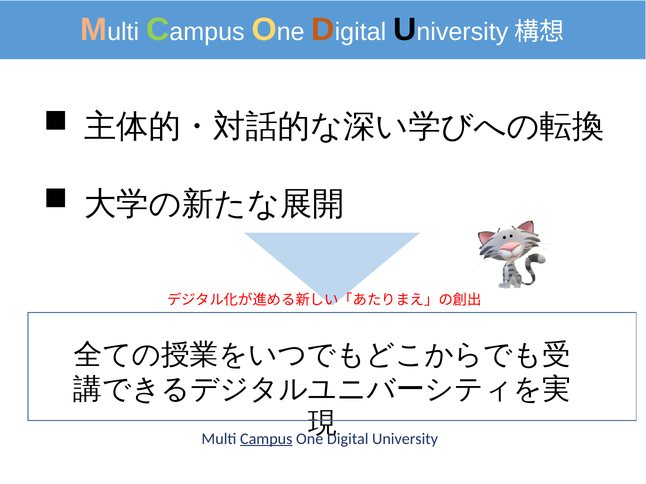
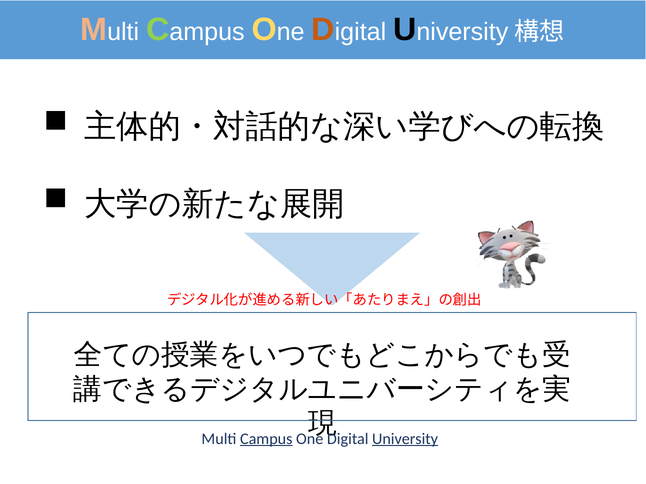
University underline: none -> present
